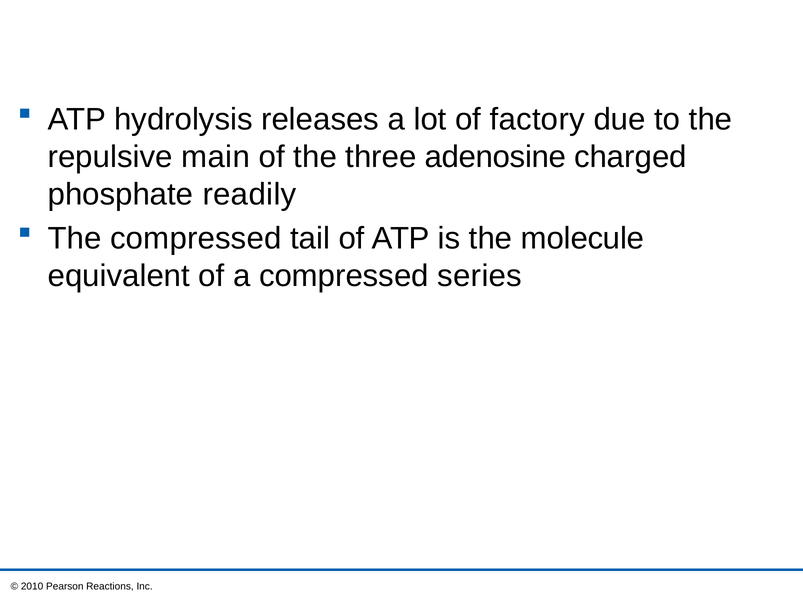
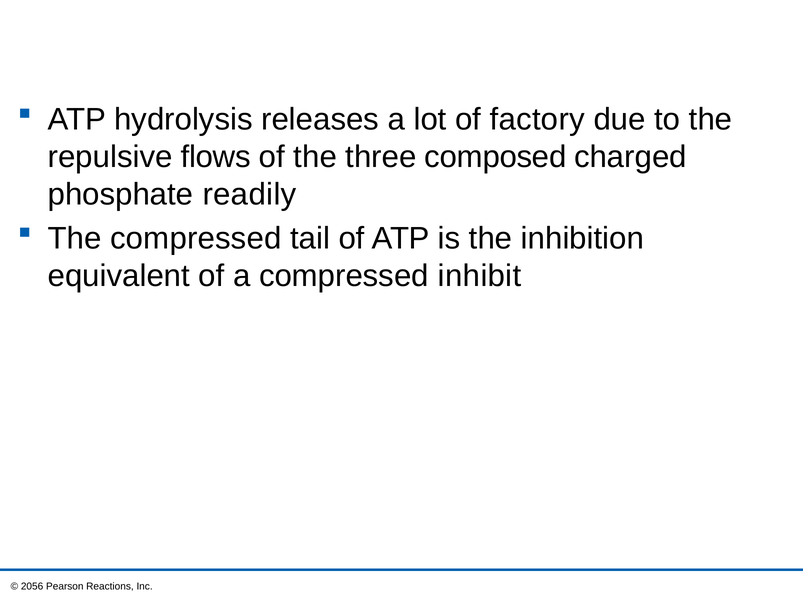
main: main -> flows
adenosine: adenosine -> composed
molecule: molecule -> inhibition
series: series -> inhibit
2010: 2010 -> 2056
